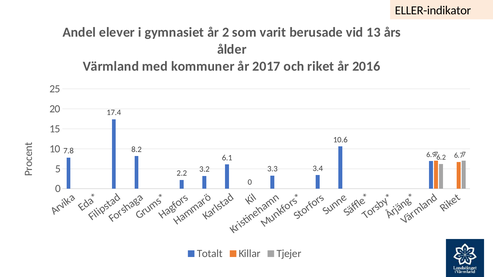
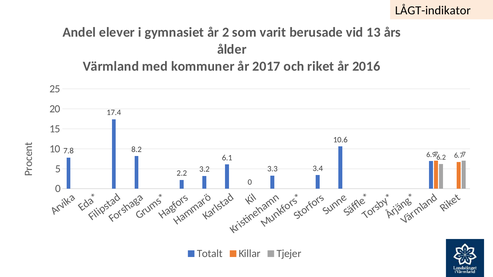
ELLER-indikator: ELLER-indikator -> LÅGT-indikator
